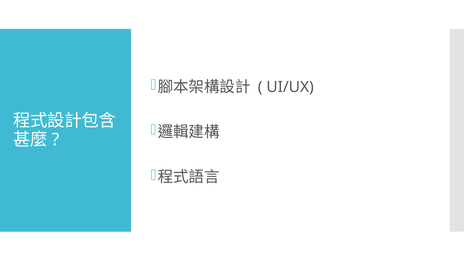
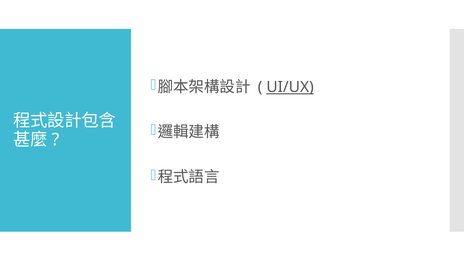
UI/UX underline: none -> present
